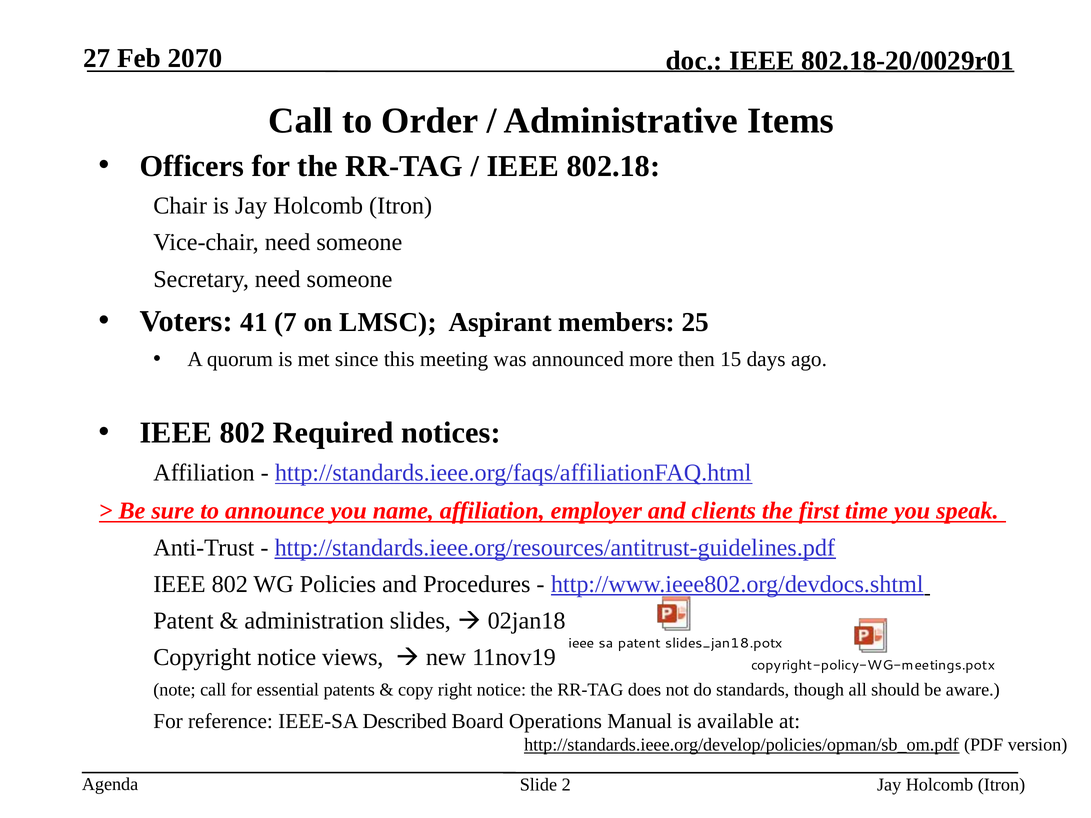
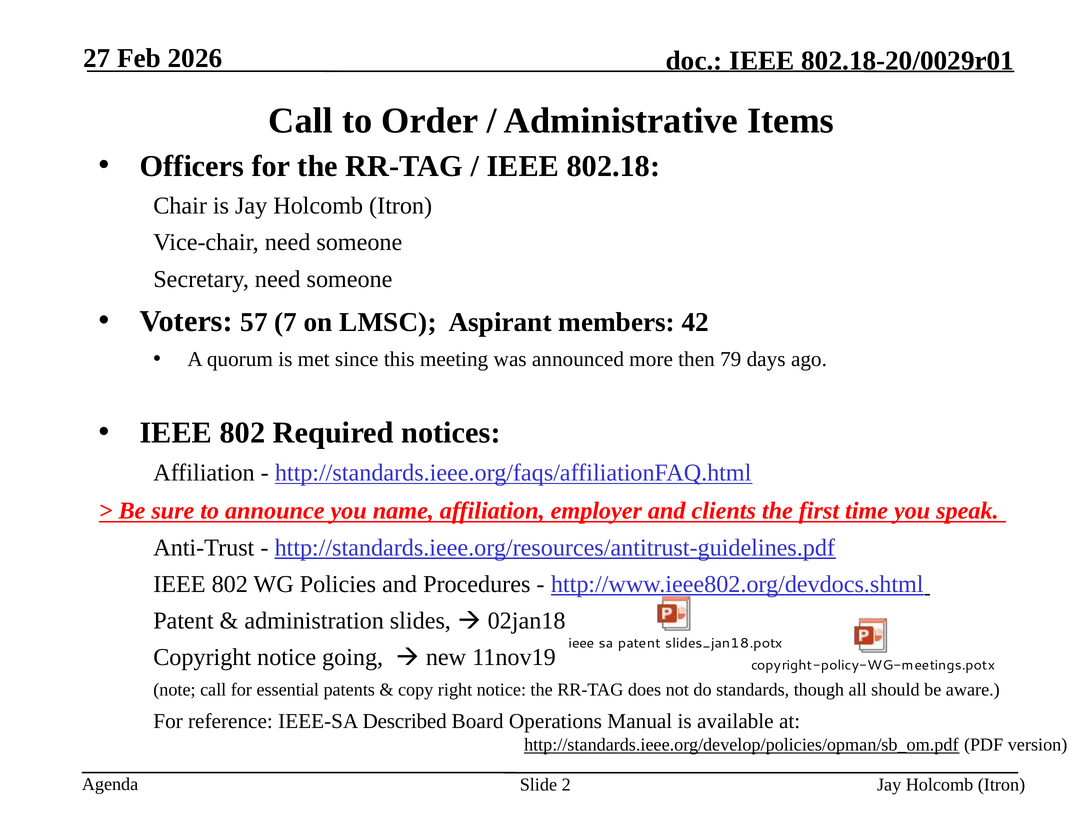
2070: 2070 -> 2026
41: 41 -> 57
25: 25 -> 42
15: 15 -> 79
views: views -> going
